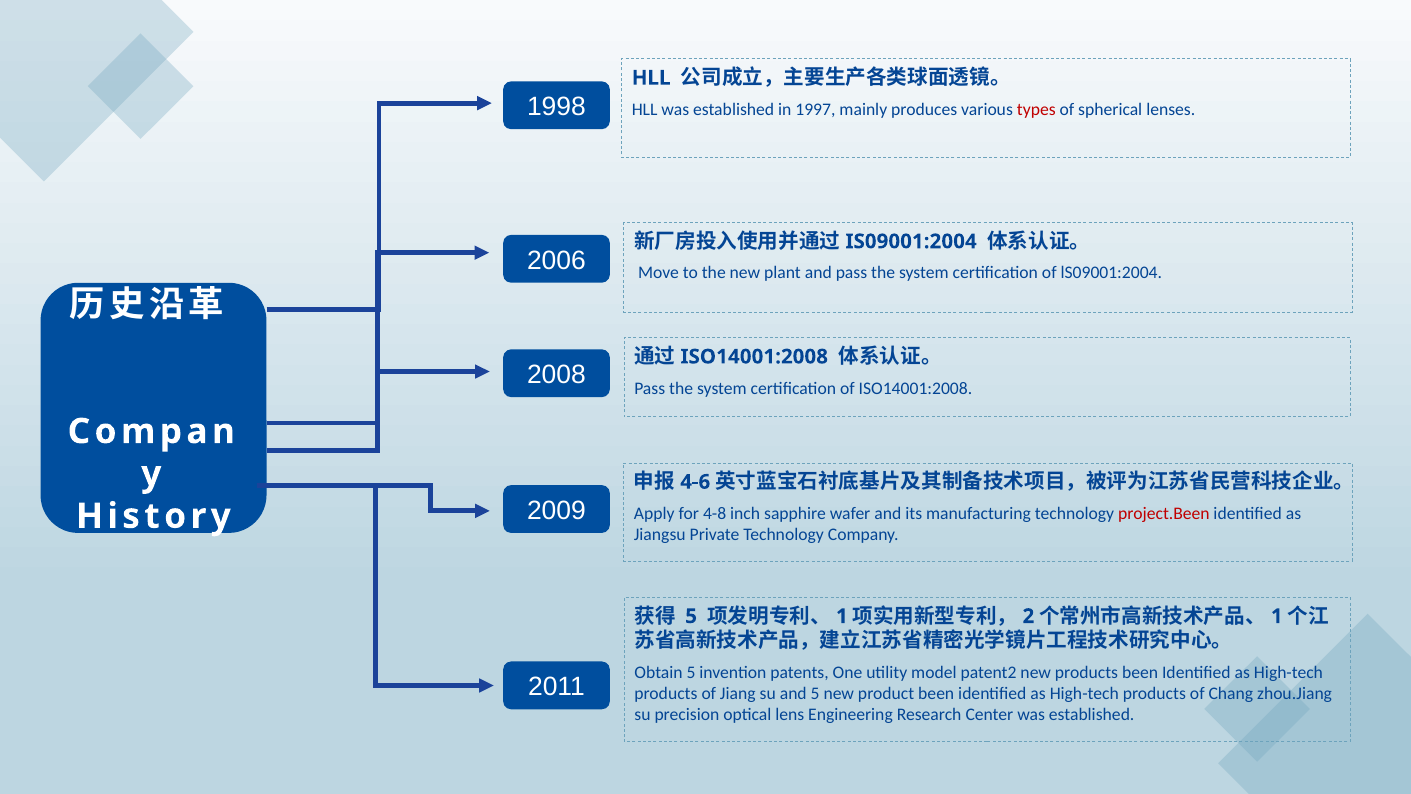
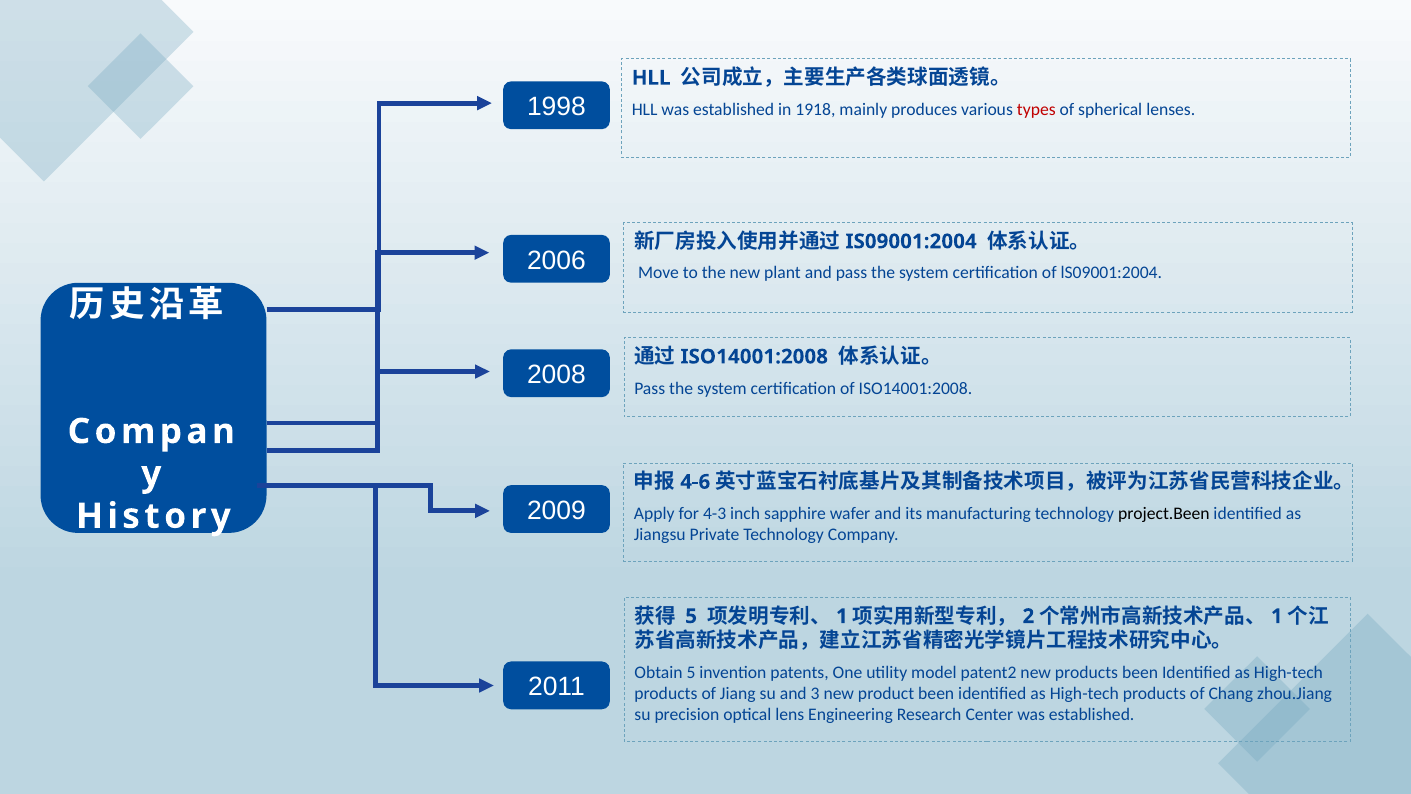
1997: 1997 -> 1918
4-8: 4-8 -> 4-3
project.Been colour: red -> black
and 5: 5 -> 3
